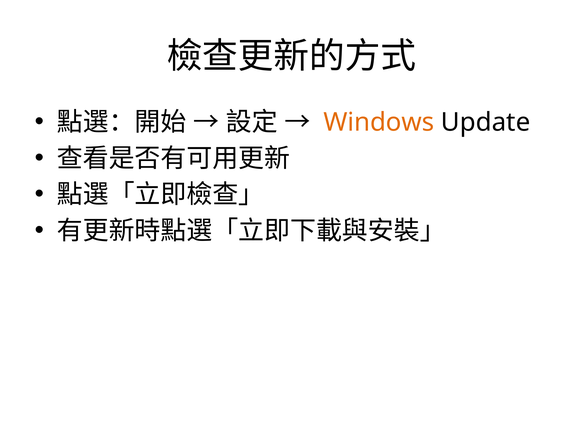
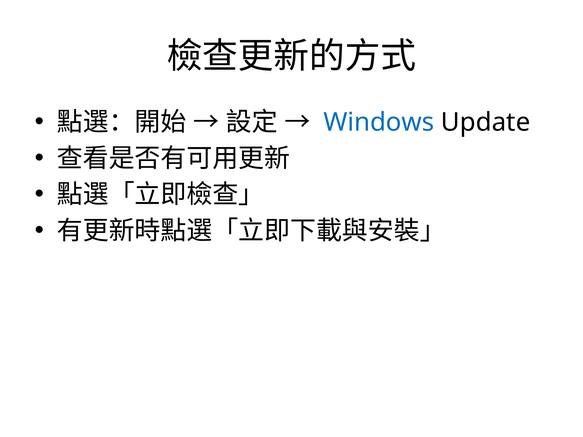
Windows colour: orange -> blue
